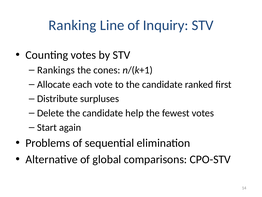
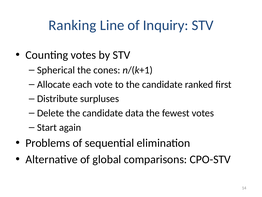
Rankings: Rankings -> Spherical
help: help -> data
